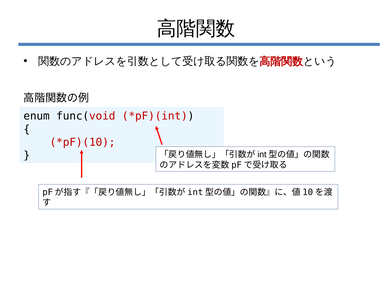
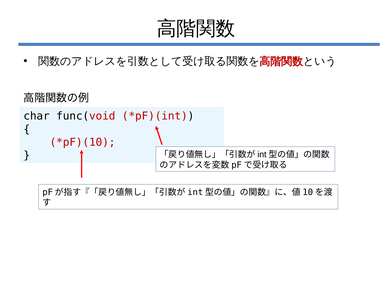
enum: enum -> char
